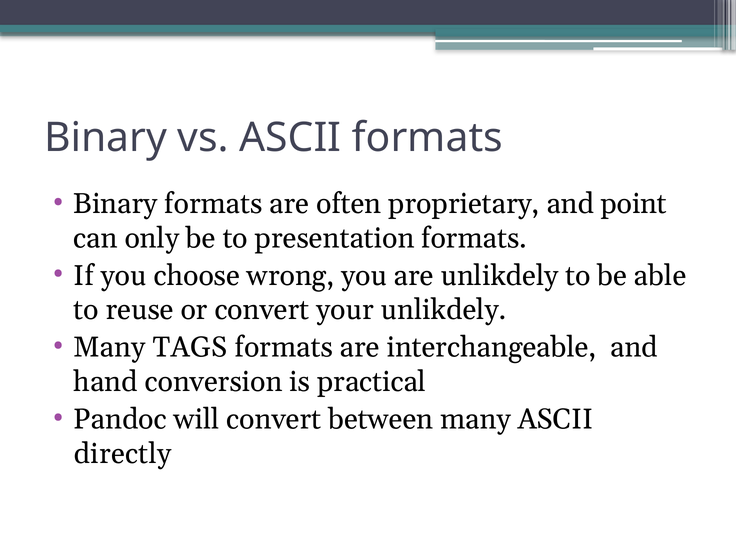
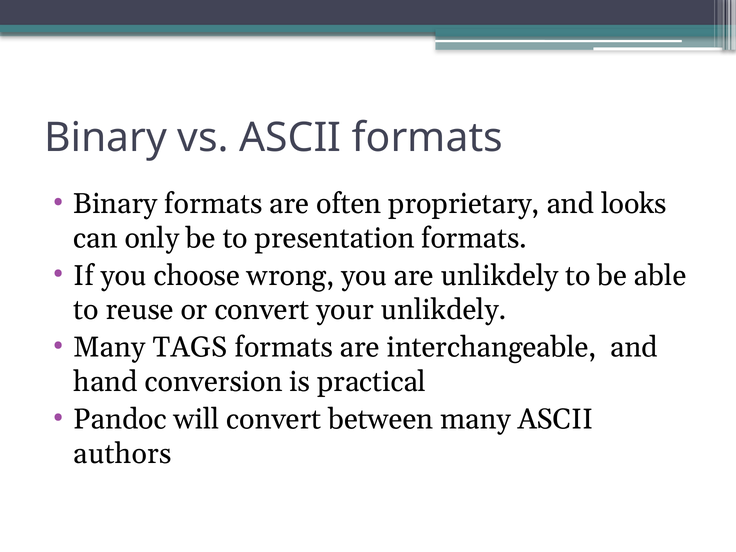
point: point -> looks
directly: directly -> authors
